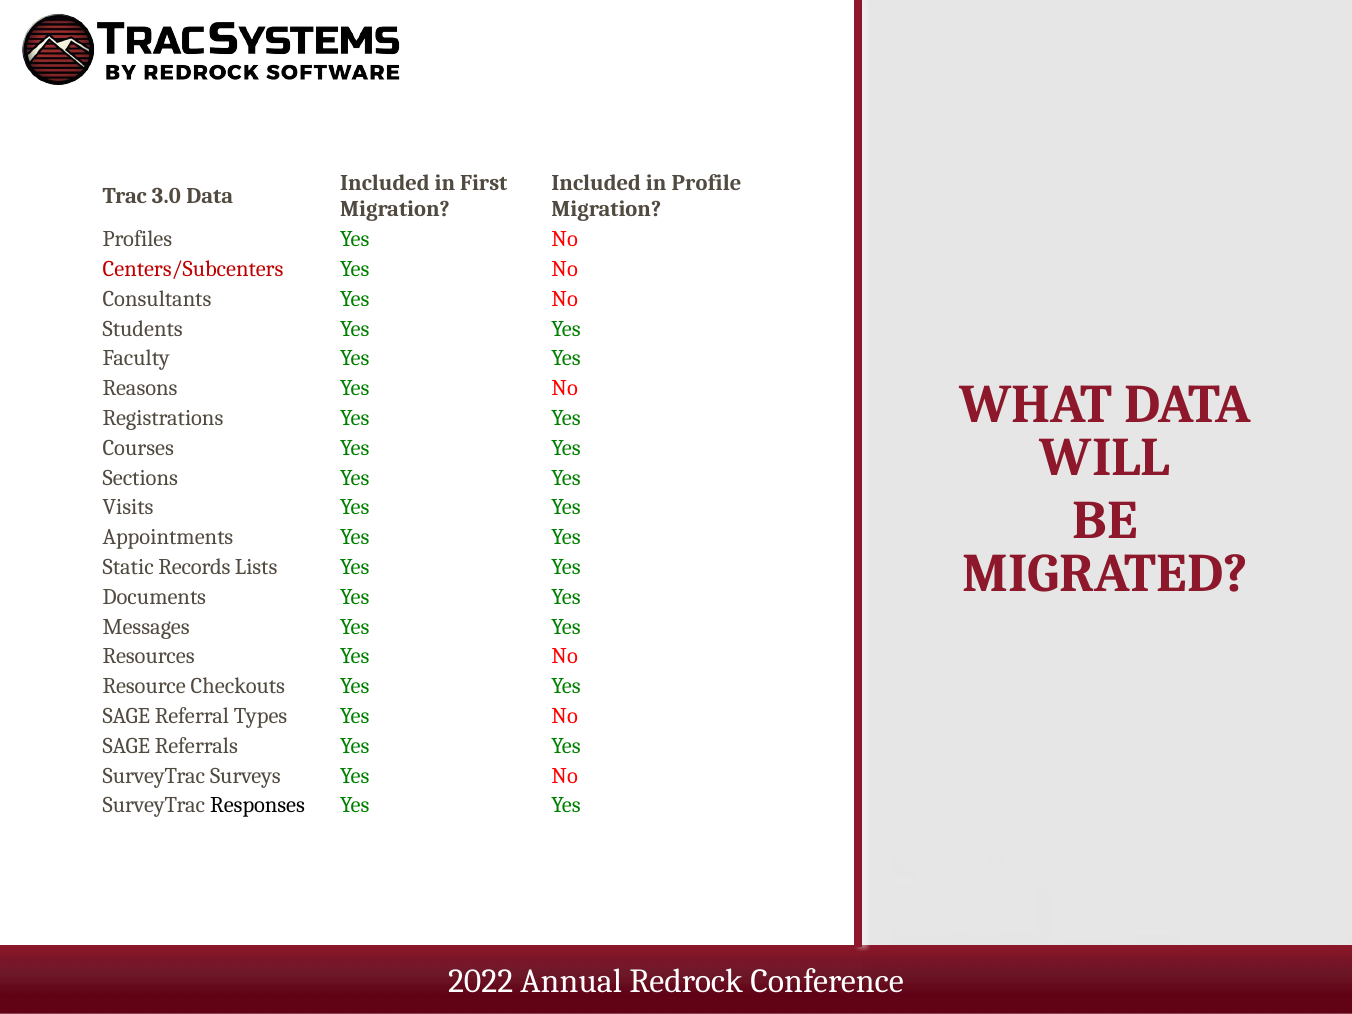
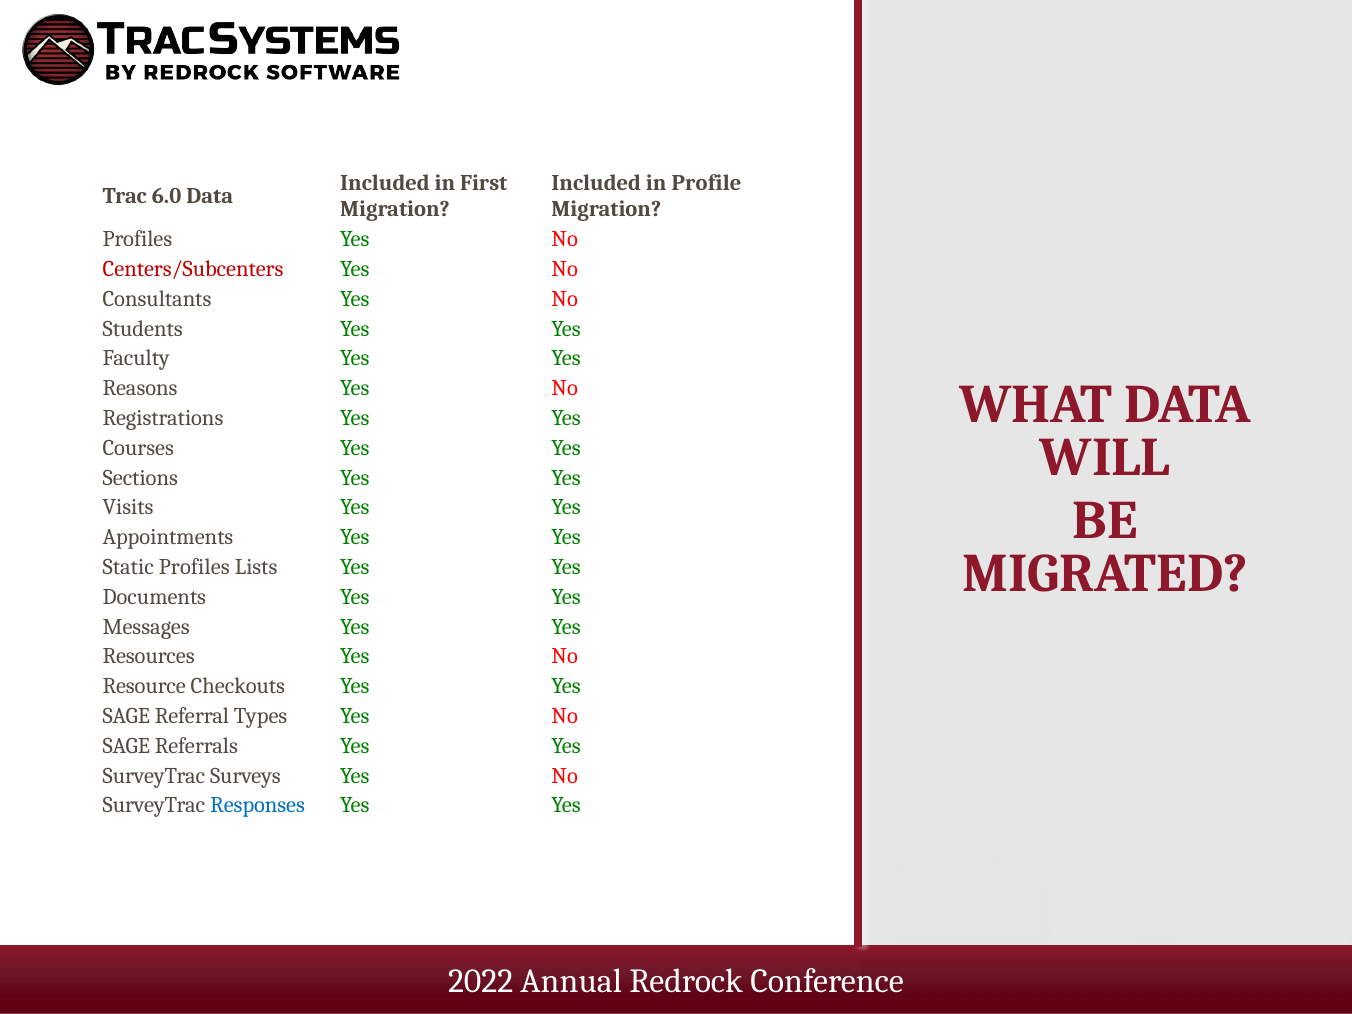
3.0: 3.0 -> 6.0
Static Records: Records -> Profiles
Responses colour: black -> blue
